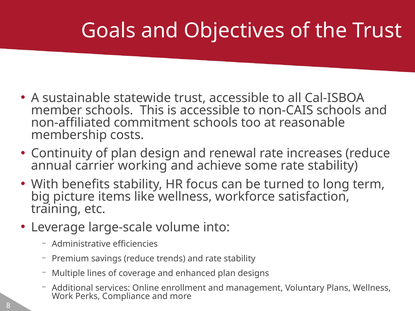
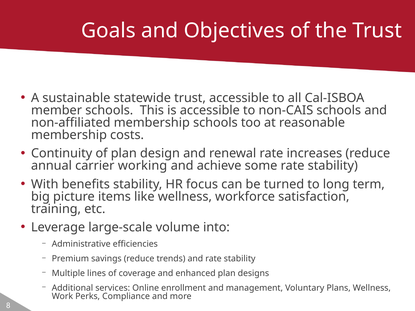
non-affiliated commitment: commitment -> membership
